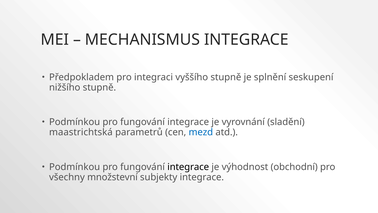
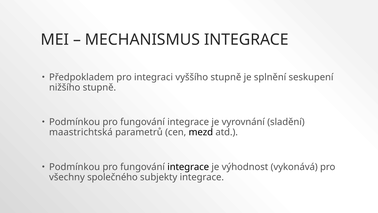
mezd colour: blue -> black
obchodní: obchodní -> vykonává
množstevní: množstevní -> společného
